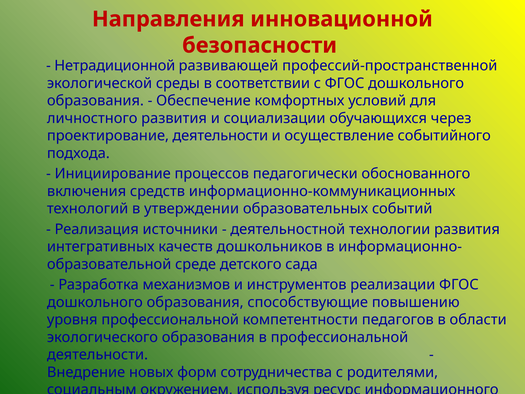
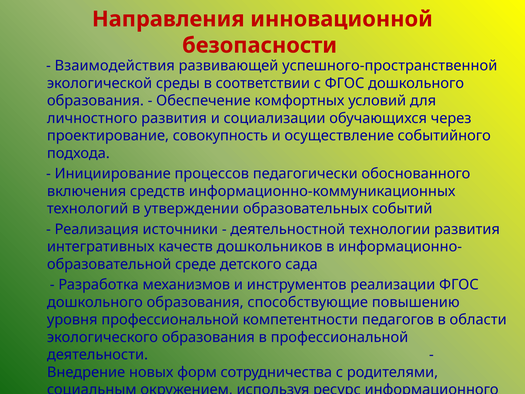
Нетрадиционной: Нетрадиционной -> Взаимодействия
профессий-пространственной: профессий-пространственной -> успешного-пространственной
проектирование деятельности: деятельности -> совокупность
